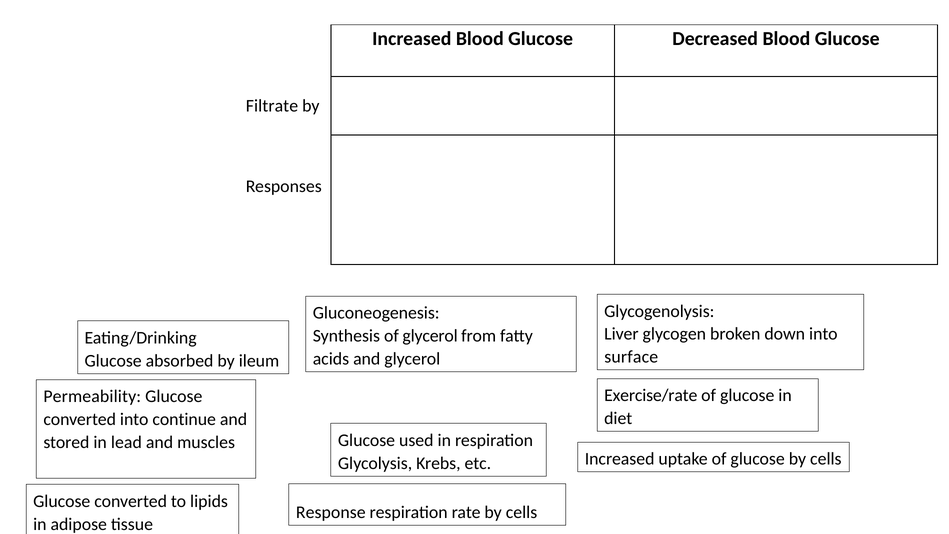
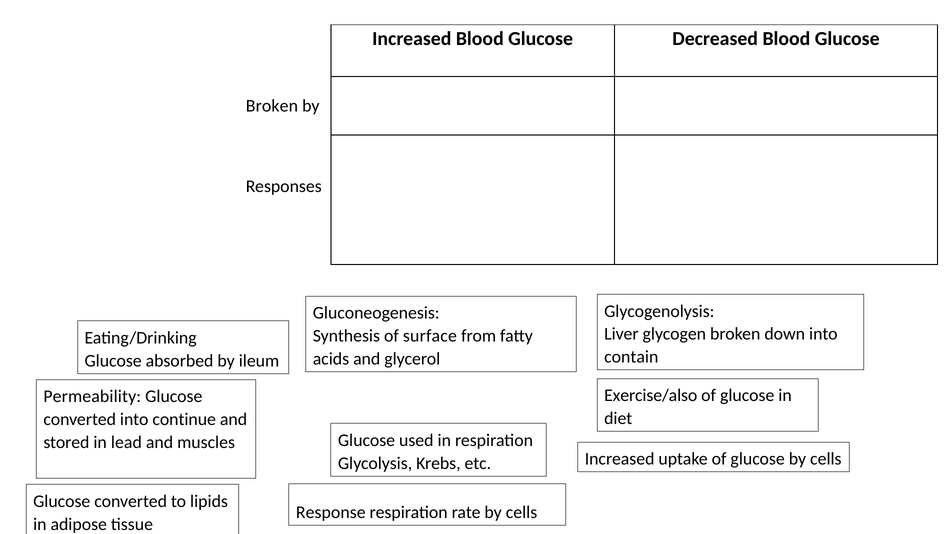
Filtrate at (272, 106): Filtrate -> Broken
of glycerol: glycerol -> surface
surface: surface -> contain
Exercise/rate: Exercise/rate -> Exercise/also
